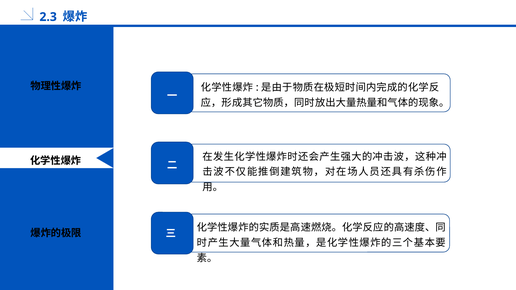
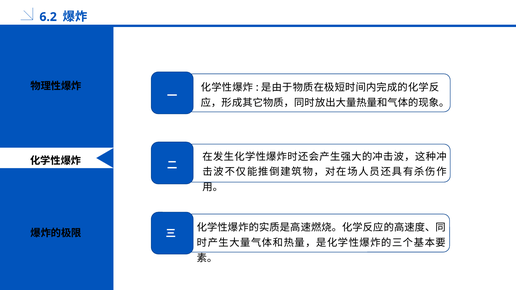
2.3: 2.3 -> 6.2
